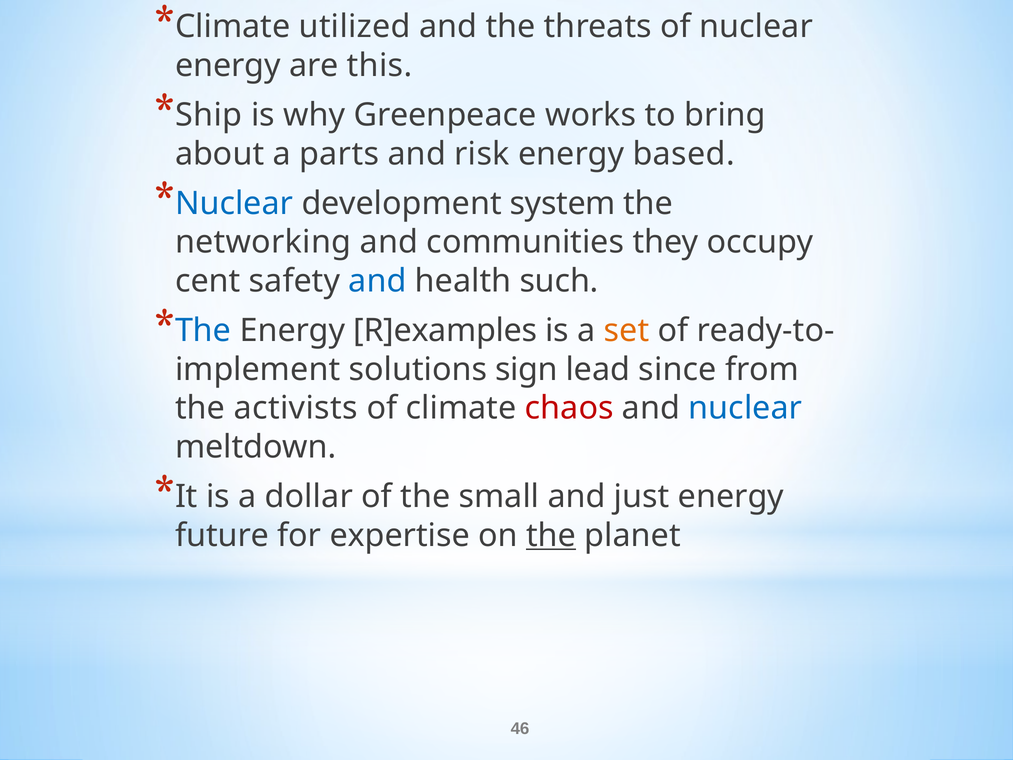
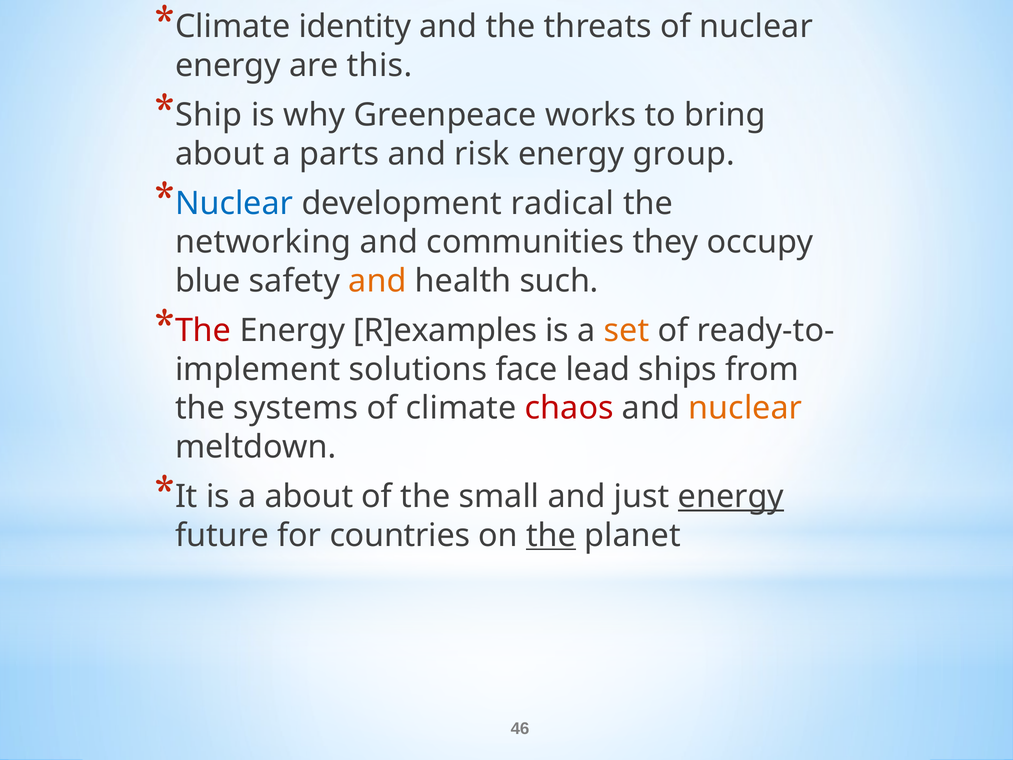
utilized: utilized -> identity
based: based -> group
system: system -> radical
cent: cent -> blue
and at (377, 281) colour: blue -> orange
The at (203, 330) colour: blue -> red
sign: sign -> face
since: since -> ships
activists: activists -> systems
nuclear at (745, 408) colour: blue -> orange
a dollar: dollar -> about
energy at (731, 496) underline: none -> present
expertise: expertise -> countries
